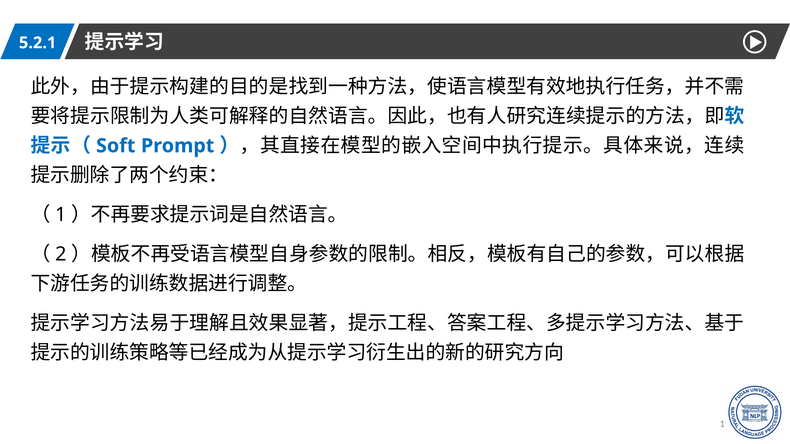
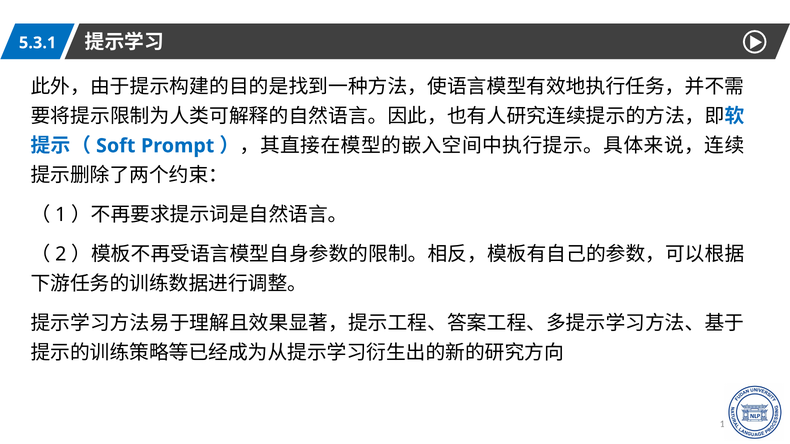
5.2.1: 5.2.1 -> 5.3.1
